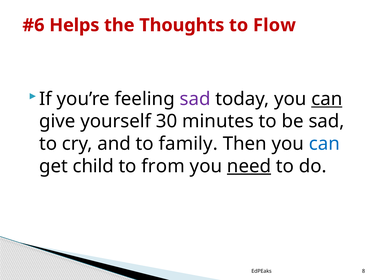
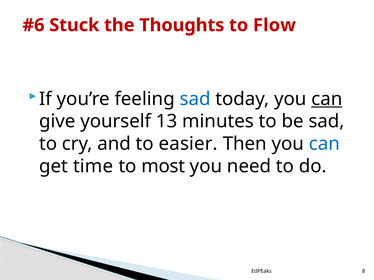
Helps: Helps -> Stuck
sad at (195, 99) colour: purple -> blue
30: 30 -> 13
family: family -> easier
child: child -> time
from: from -> most
need underline: present -> none
